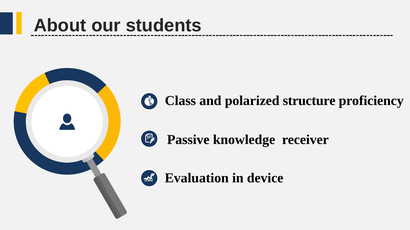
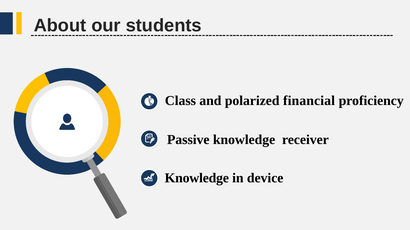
structure: structure -> financial
Evaluation at (197, 179): Evaluation -> Knowledge
